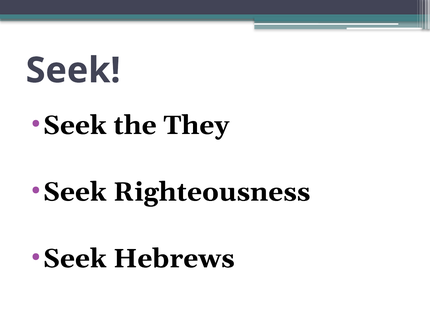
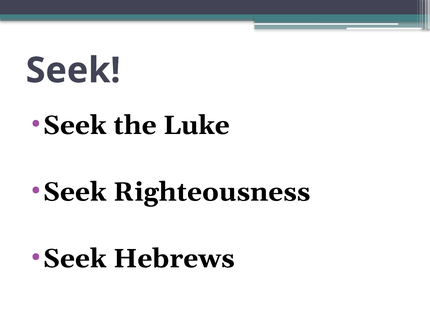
They: They -> Luke
